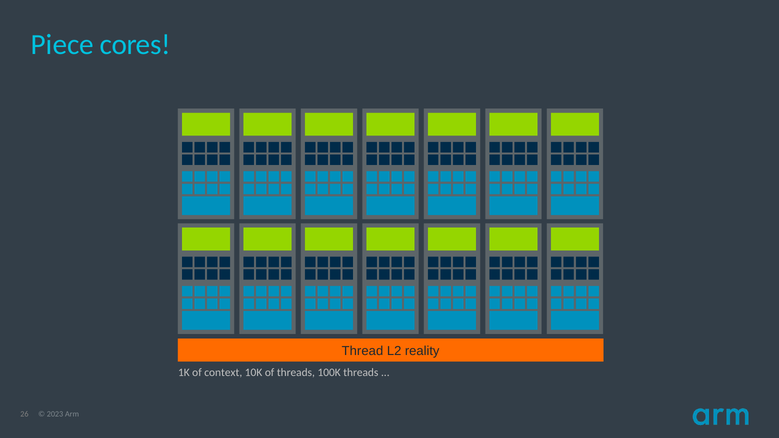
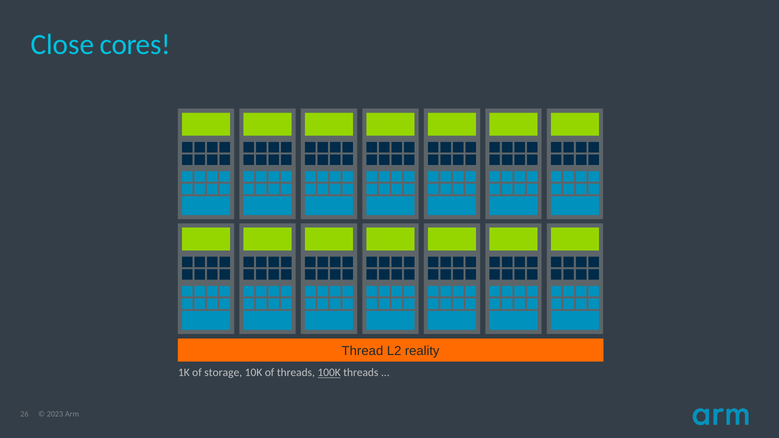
Piece: Piece -> Close
context: context -> storage
100K underline: none -> present
